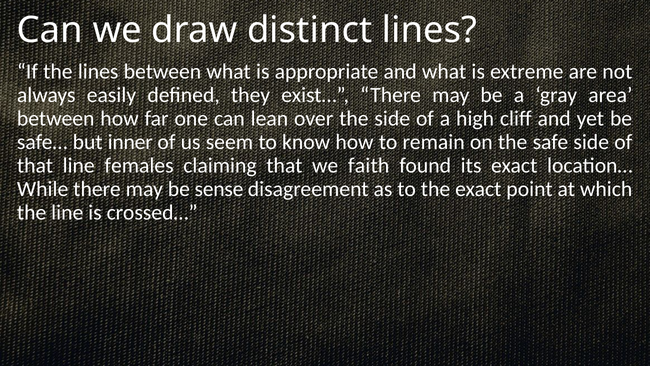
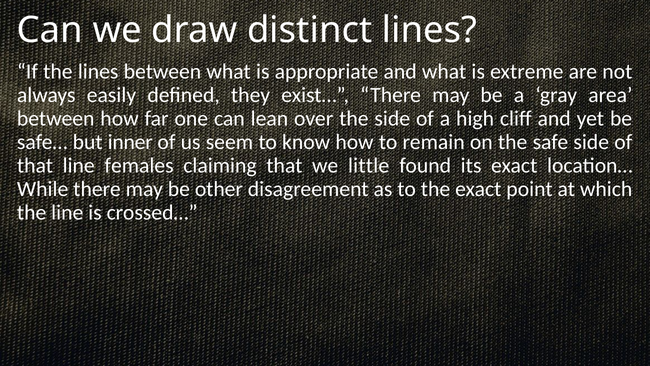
faith: faith -> little
sense: sense -> other
